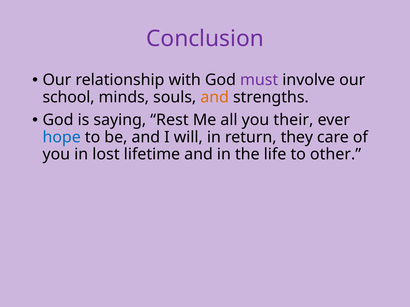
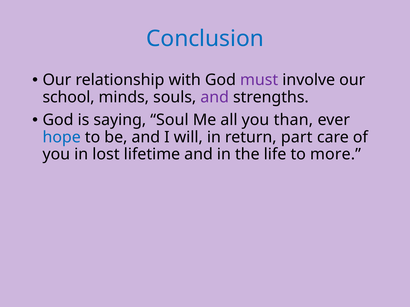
Conclusion colour: purple -> blue
and at (215, 97) colour: orange -> purple
Rest: Rest -> Soul
their: their -> than
they: they -> part
other: other -> more
